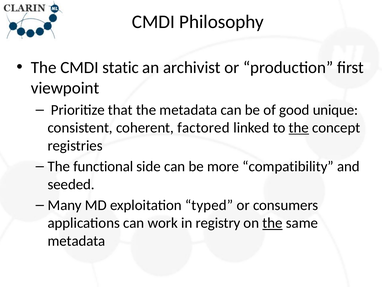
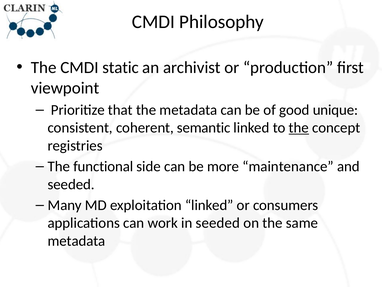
factored: factored -> semantic
compatibility: compatibility -> maintenance
exploitation typed: typed -> linked
in registry: registry -> seeded
the at (272, 223) underline: present -> none
